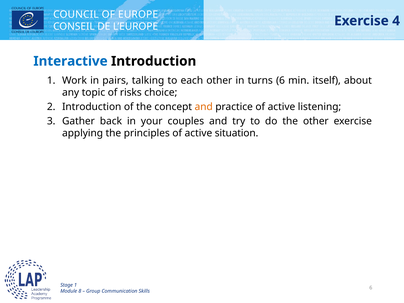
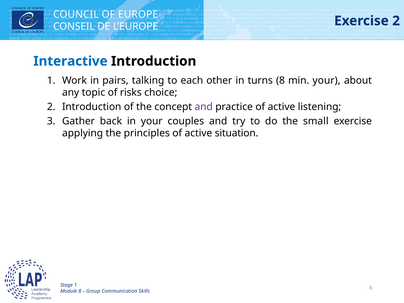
Exercise 4: 4 -> 2
turns 6: 6 -> 8
min itself: itself -> your
and at (204, 107) colour: orange -> purple
the other: other -> small
